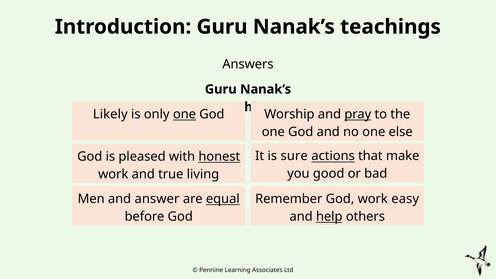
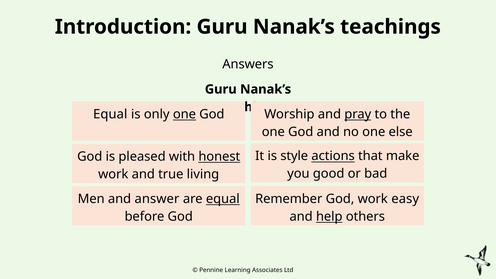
Likely at (110, 114): Likely -> Equal
sure: sure -> style
